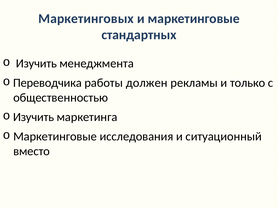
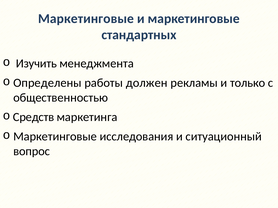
Маркетинговых at (86, 19): Маркетинговых -> Маркетинговые
Переводчика: Переводчика -> Определены
Изучить at (34, 117): Изучить -> Средств
вместо: вместо -> вопрос
